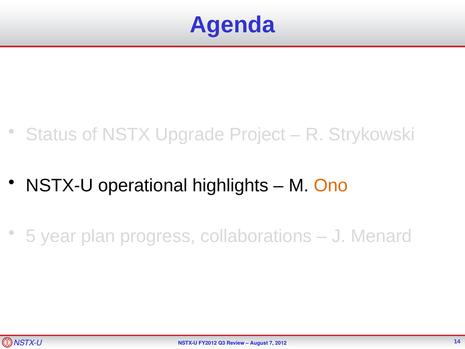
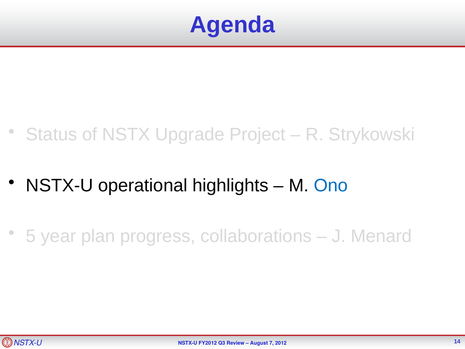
Ono colour: orange -> blue
